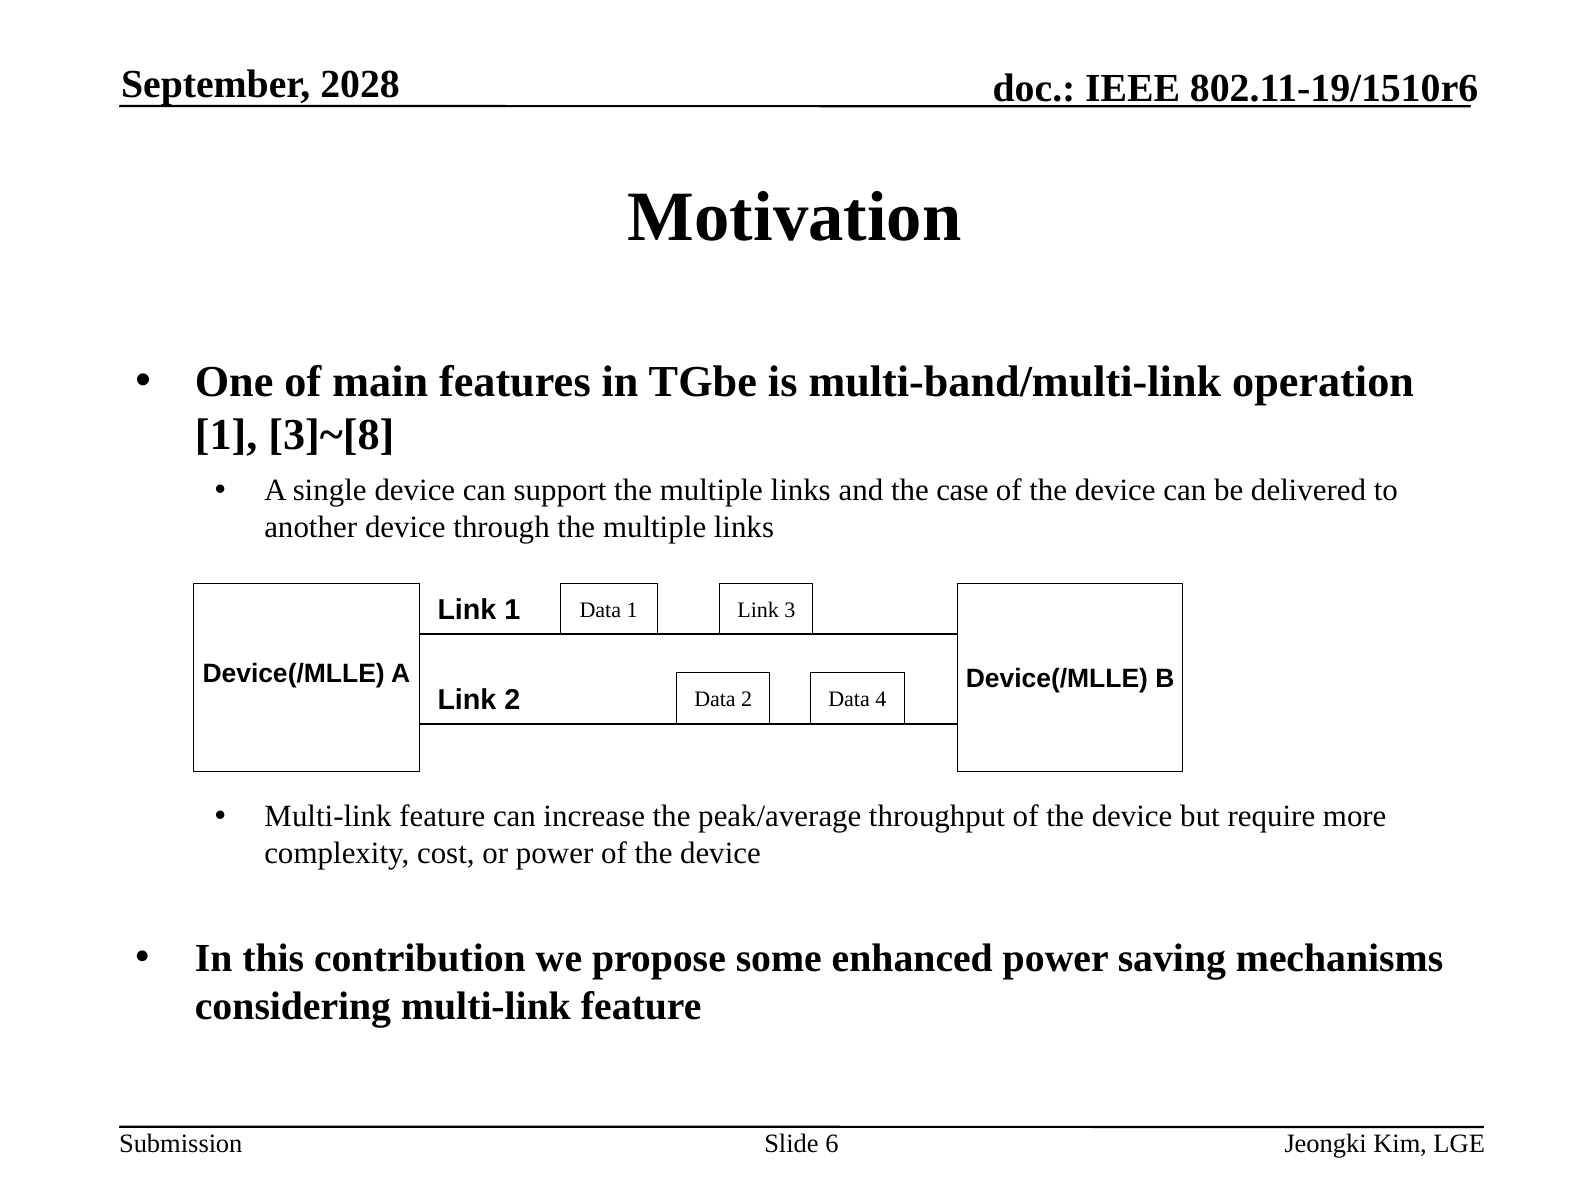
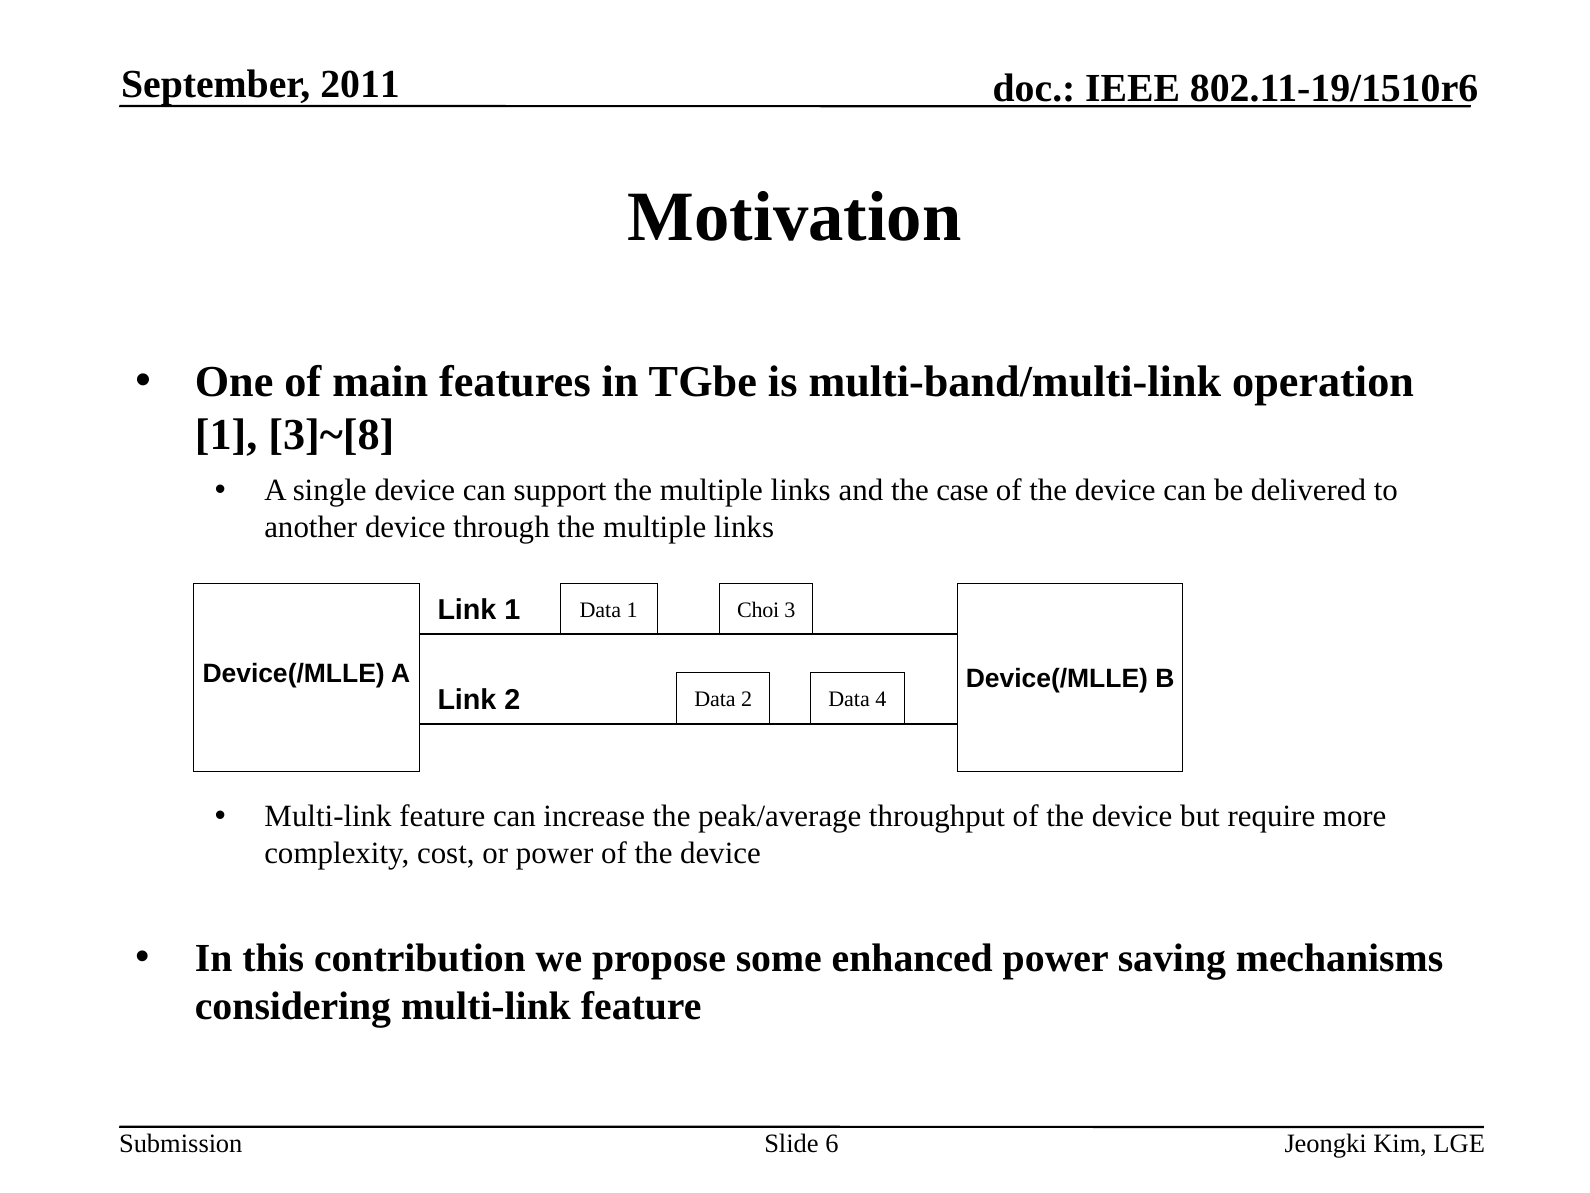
2028: 2028 -> 2011
Link at (758, 610): Link -> Choi
